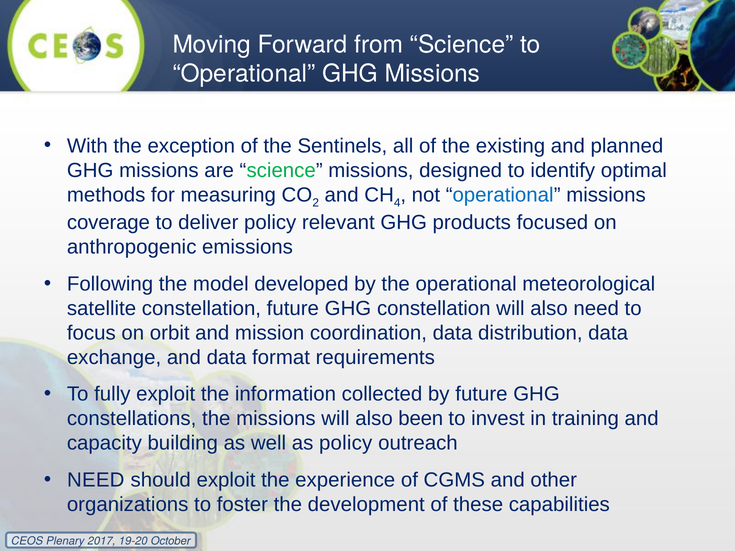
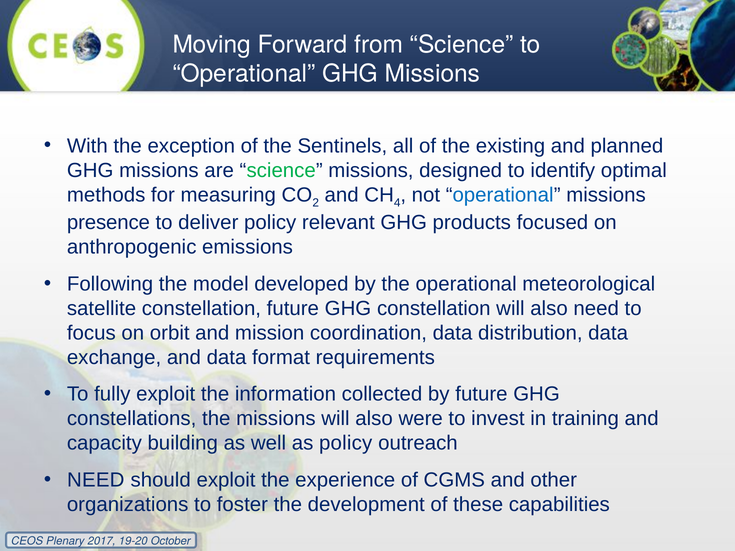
coverage: coverage -> presence
been: been -> were
